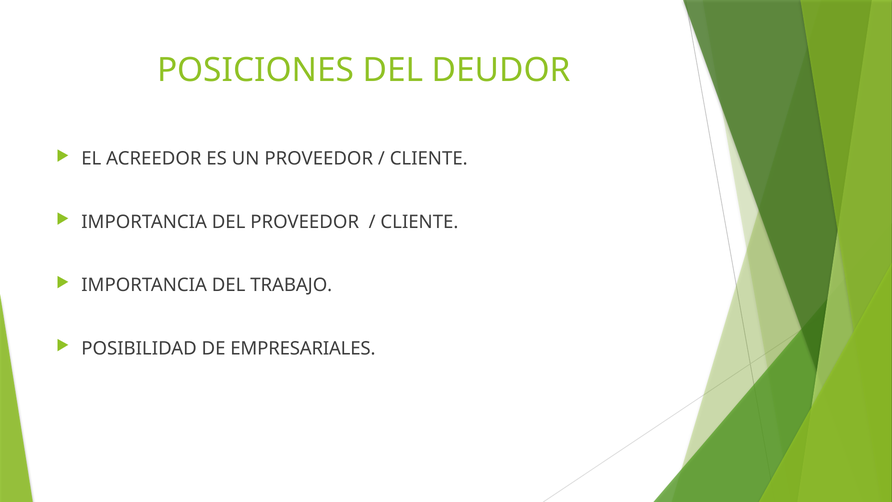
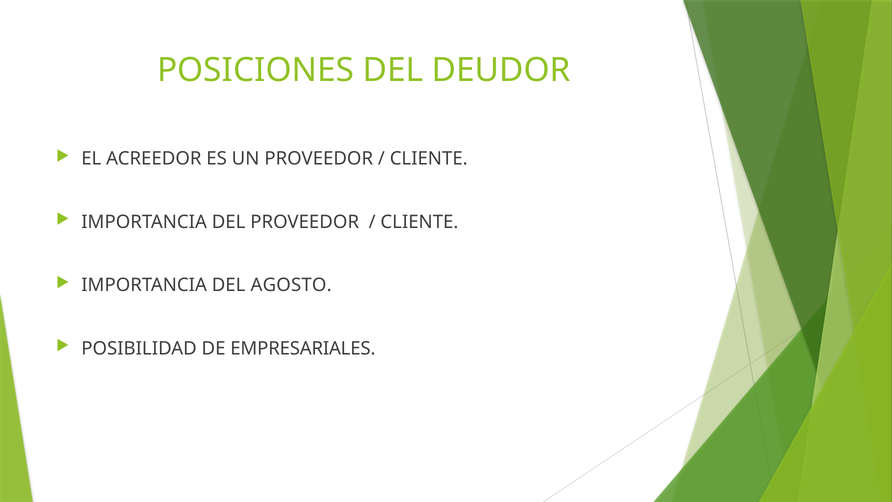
TRABAJO: TRABAJO -> AGOSTO
